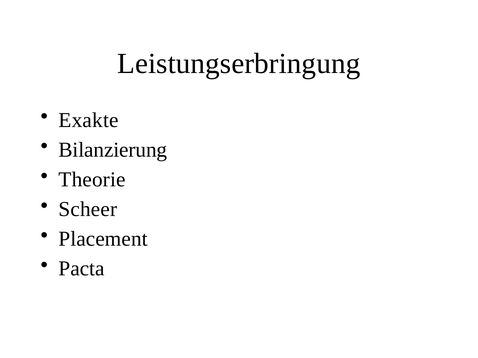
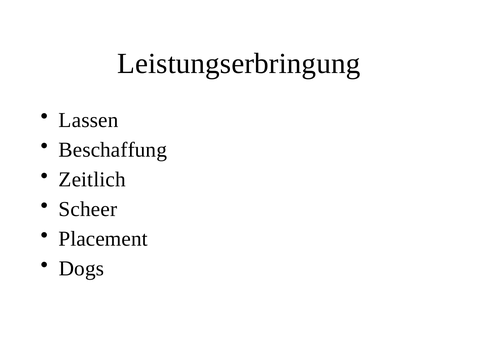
Exakte: Exakte -> Lassen
Bilanzierung: Bilanzierung -> Beschaffung
Theorie: Theorie -> Zeitlich
Pacta: Pacta -> Dogs
